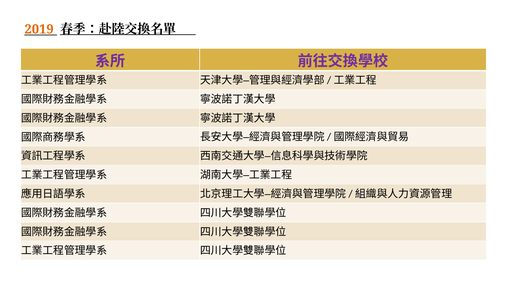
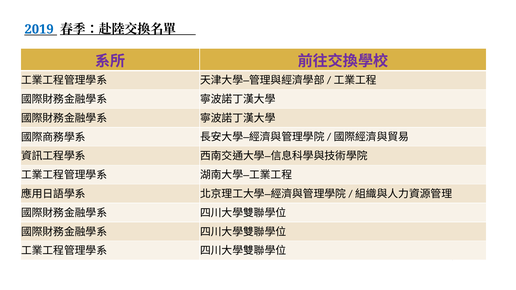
2019 colour: orange -> blue
